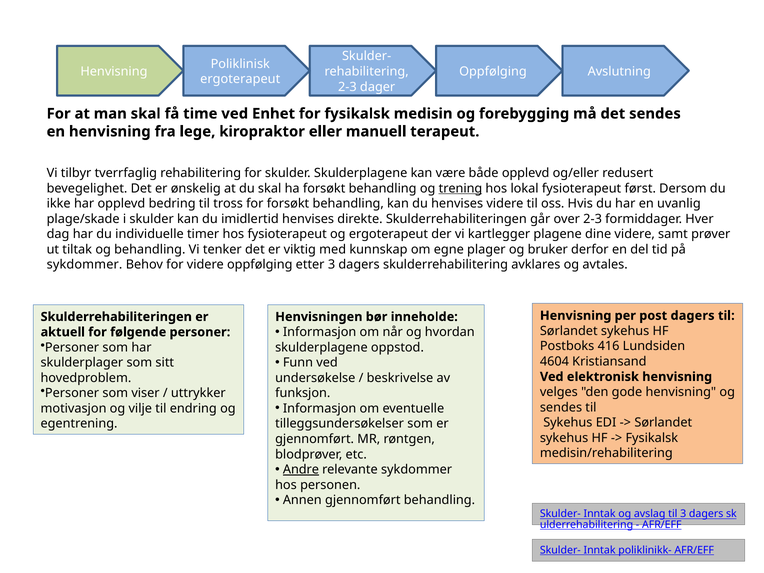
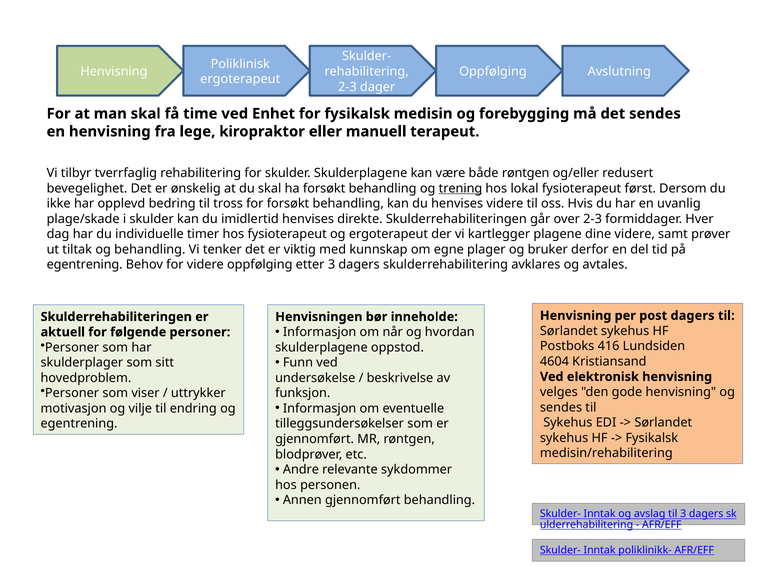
både opplevd: opplevd -> røntgen
sykdommer at (85, 265): sykdommer -> egentrening
Andre underline: present -> none
